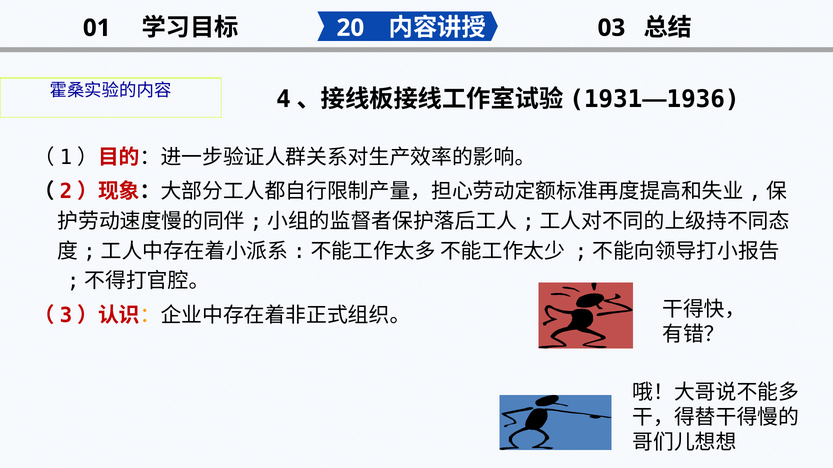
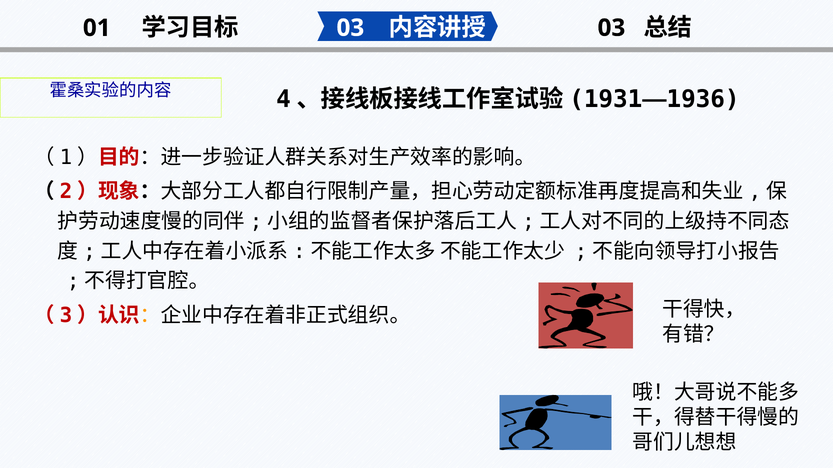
20 at (350, 28): 20 -> 03
